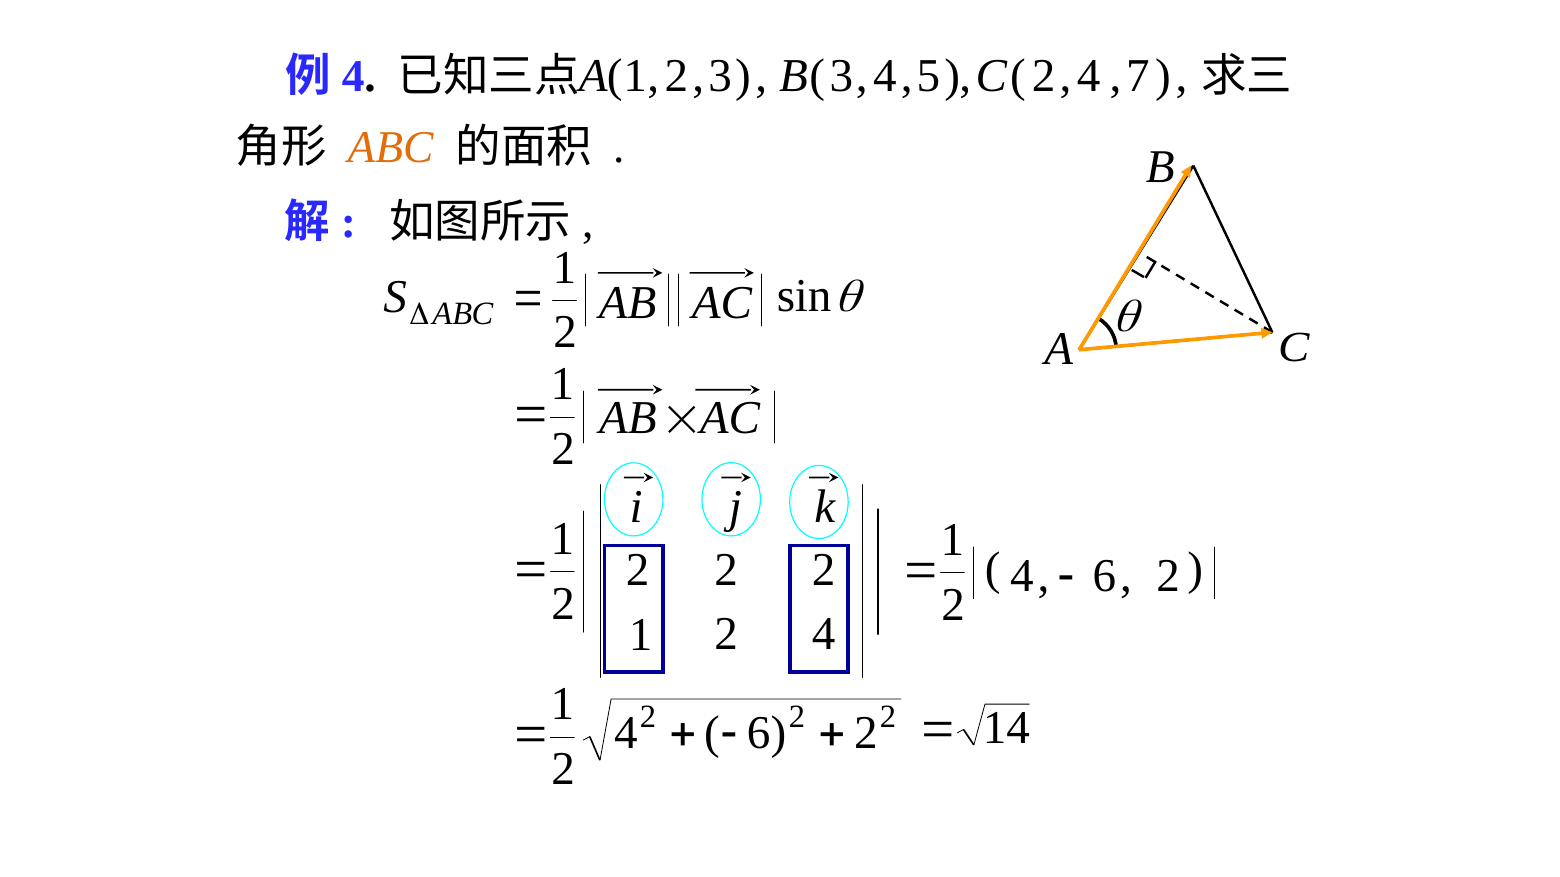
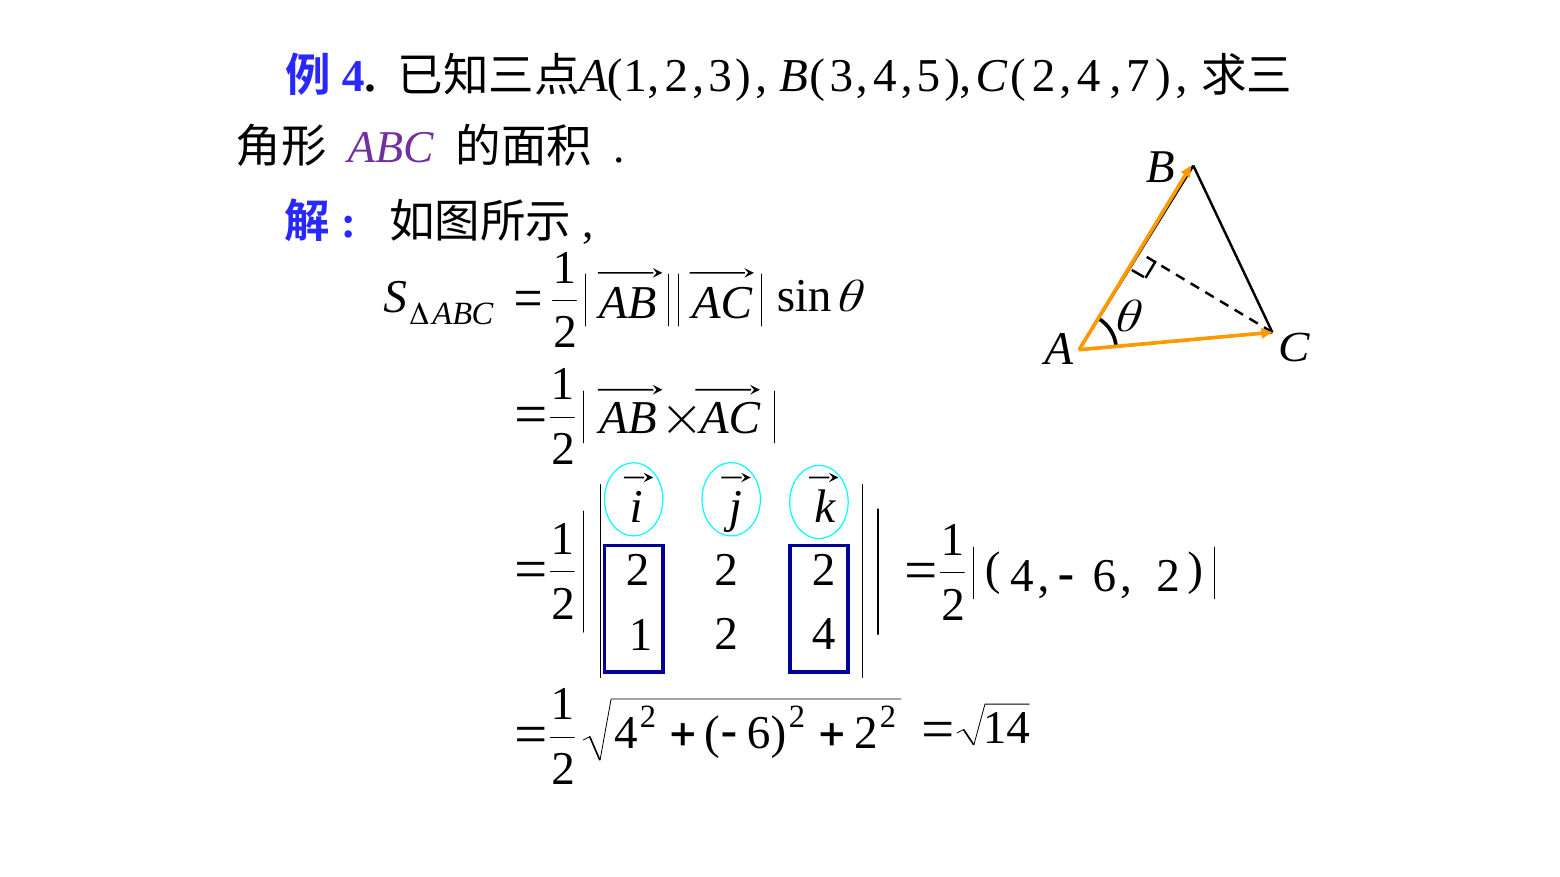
ABC colour: orange -> purple
